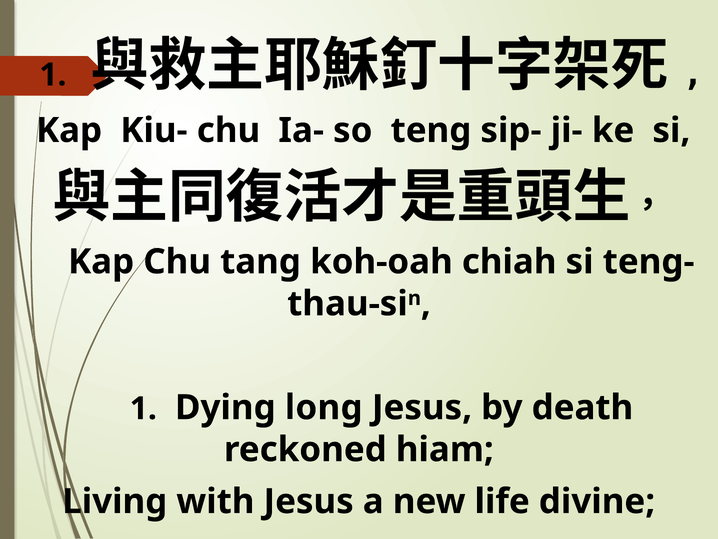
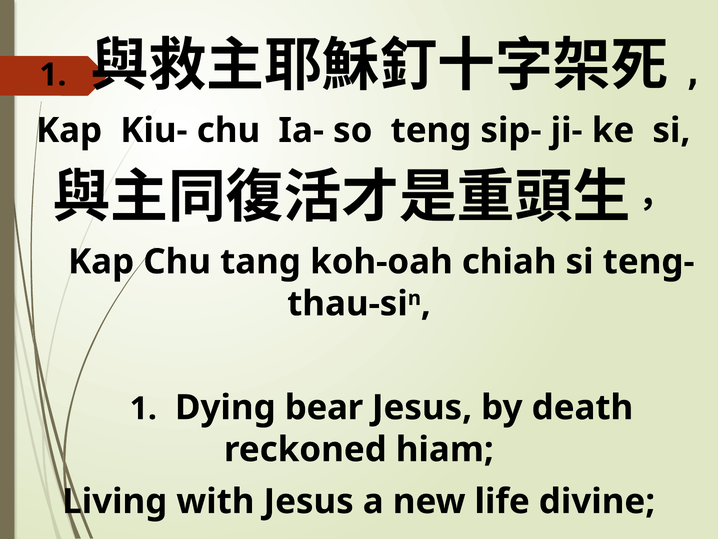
long: long -> bear
